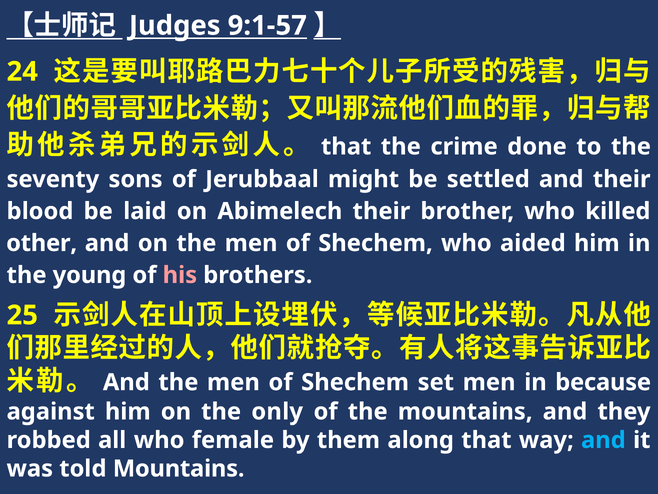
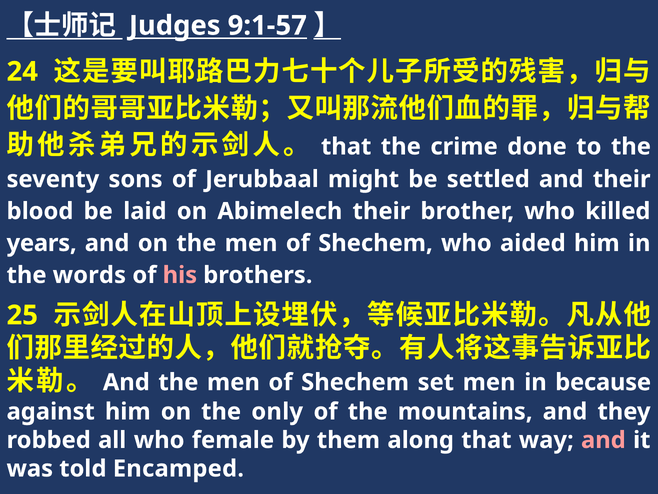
other: other -> years
young: young -> words
and at (603, 440) colour: light blue -> pink
told Mountains: Mountains -> Encamped
